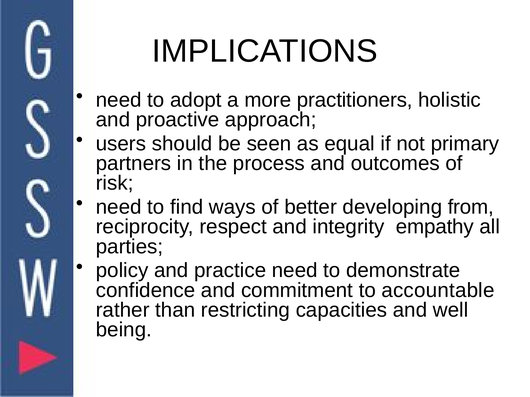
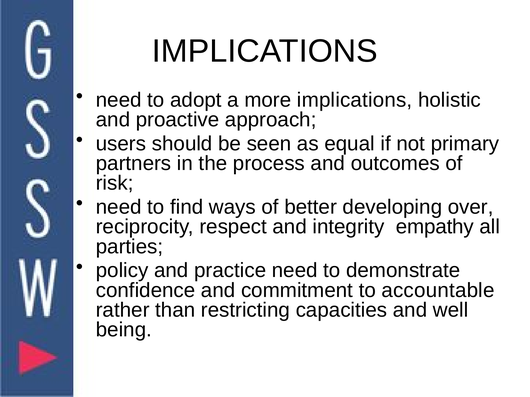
more practitioners: practitioners -> implications
from: from -> over
